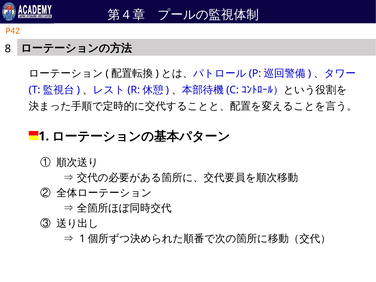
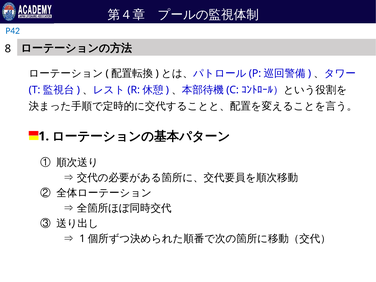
P42 colour: orange -> blue
